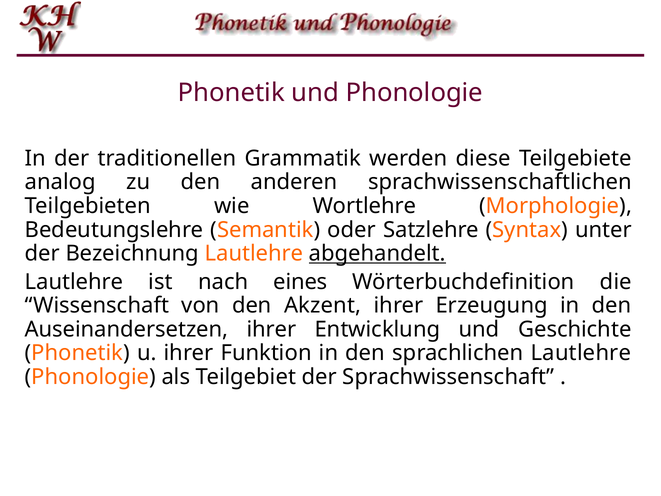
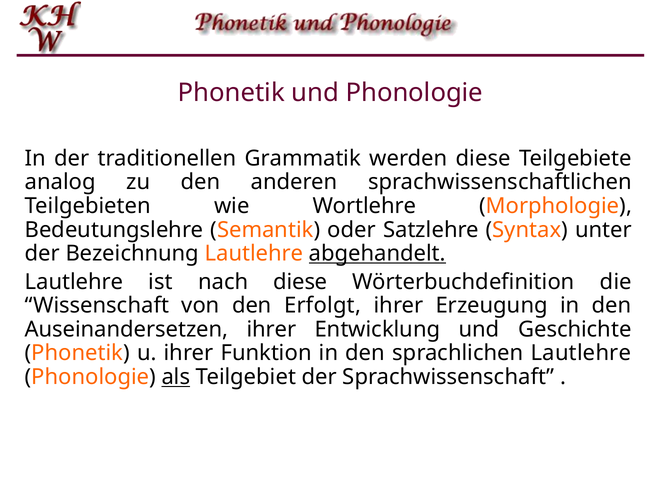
nach eines: eines -> diese
Akzent: Akzent -> Erfolgt
als underline: none -> present
